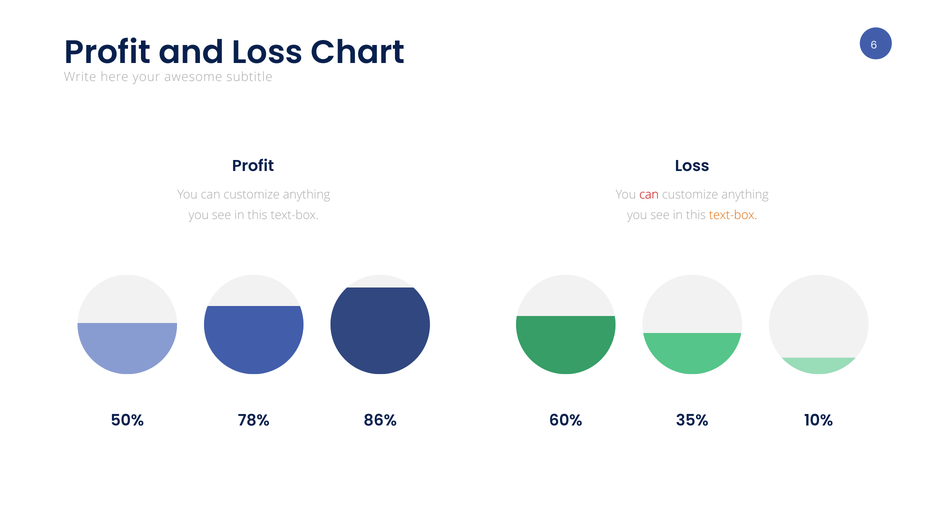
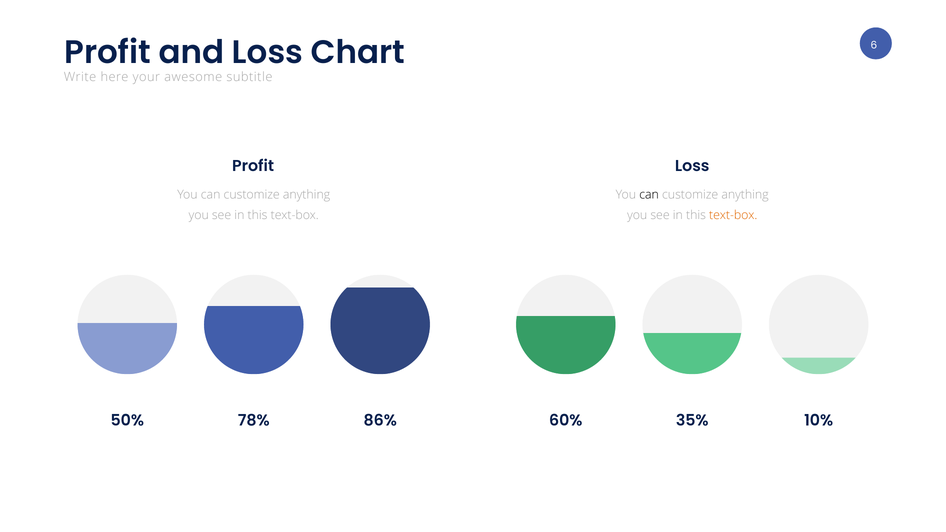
can at (649, 195) colour: red -> black
